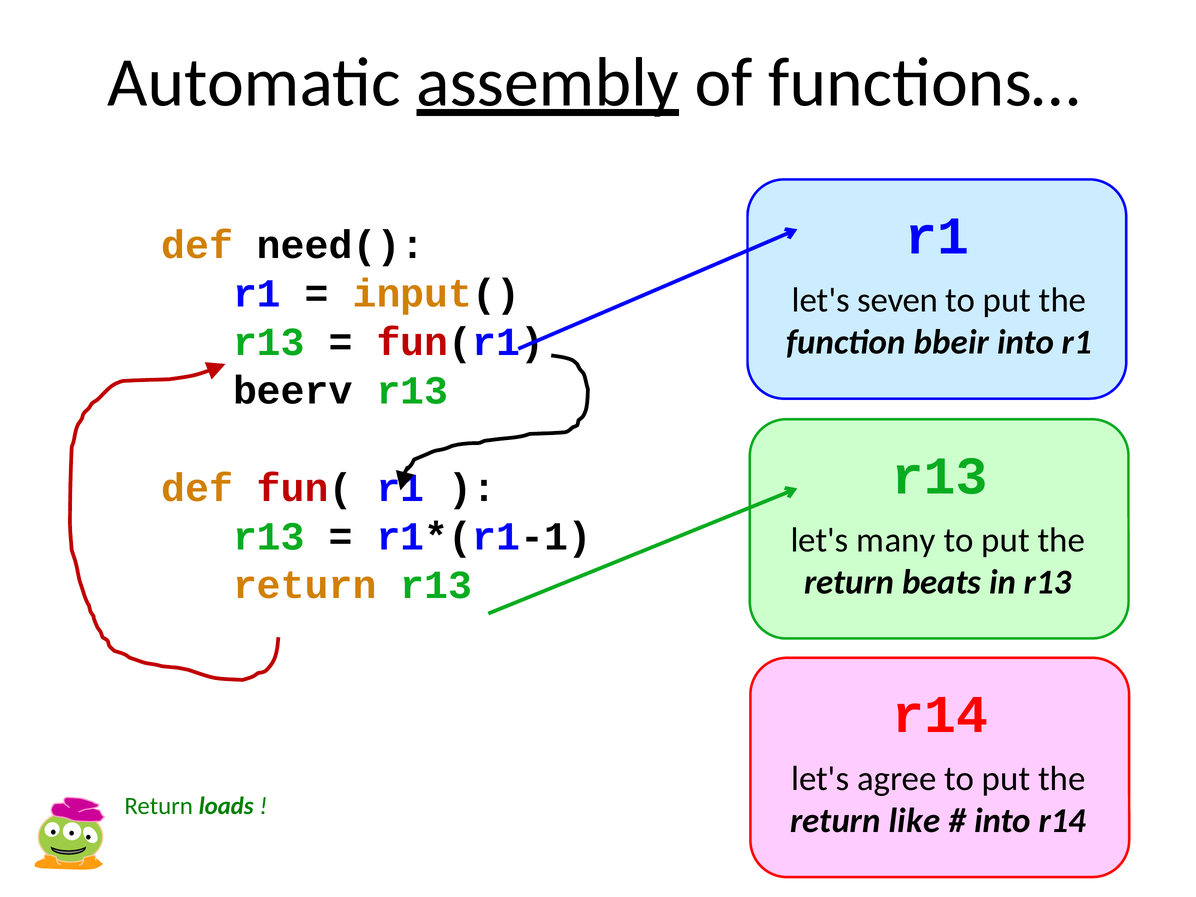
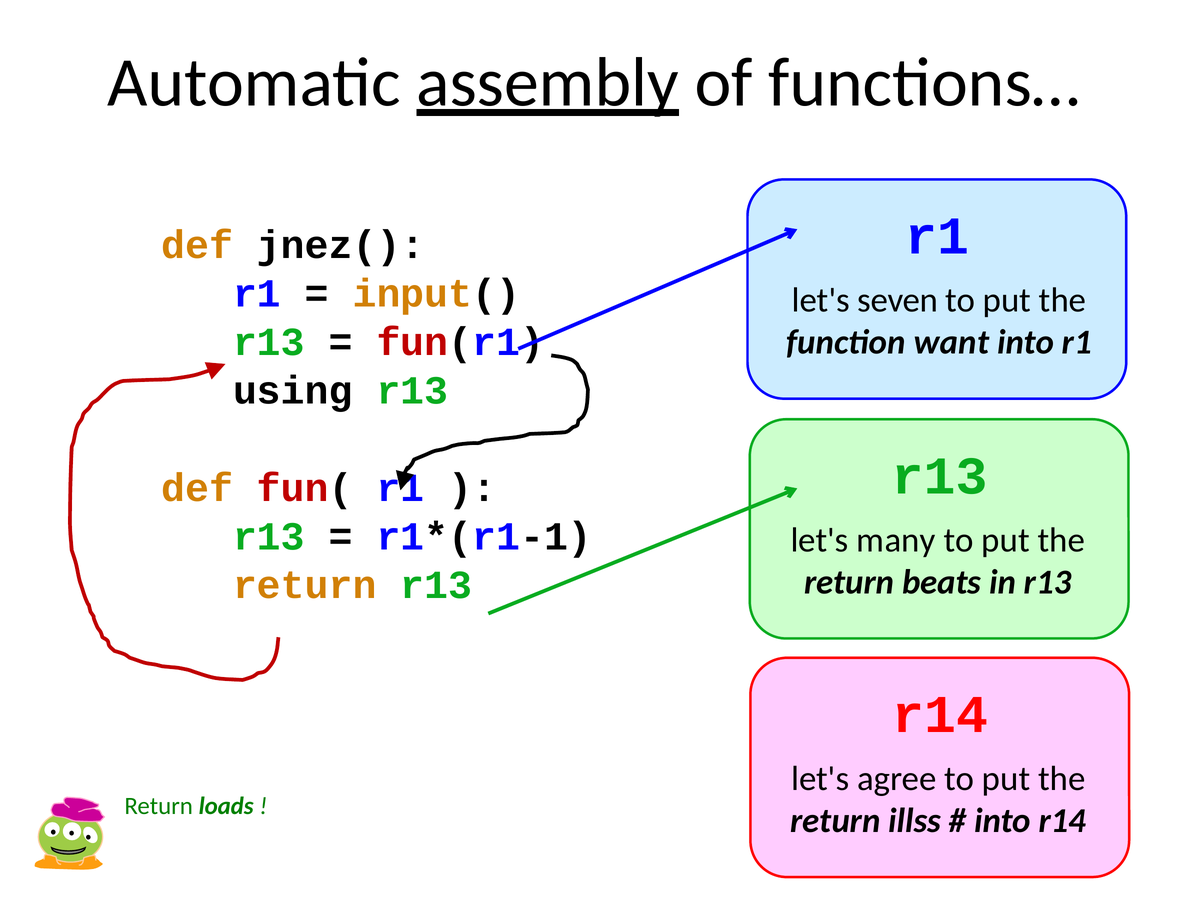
need(: need( -> jnez(
bbeir: bbeir -> want
beerv: beerv -> using
like: like -> illss
